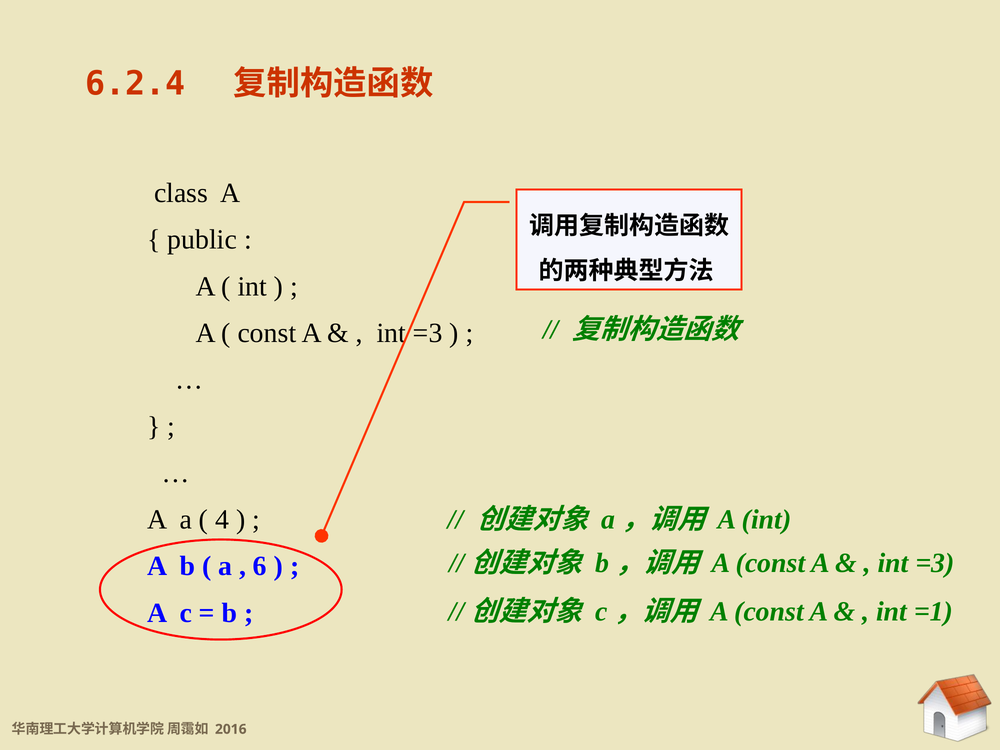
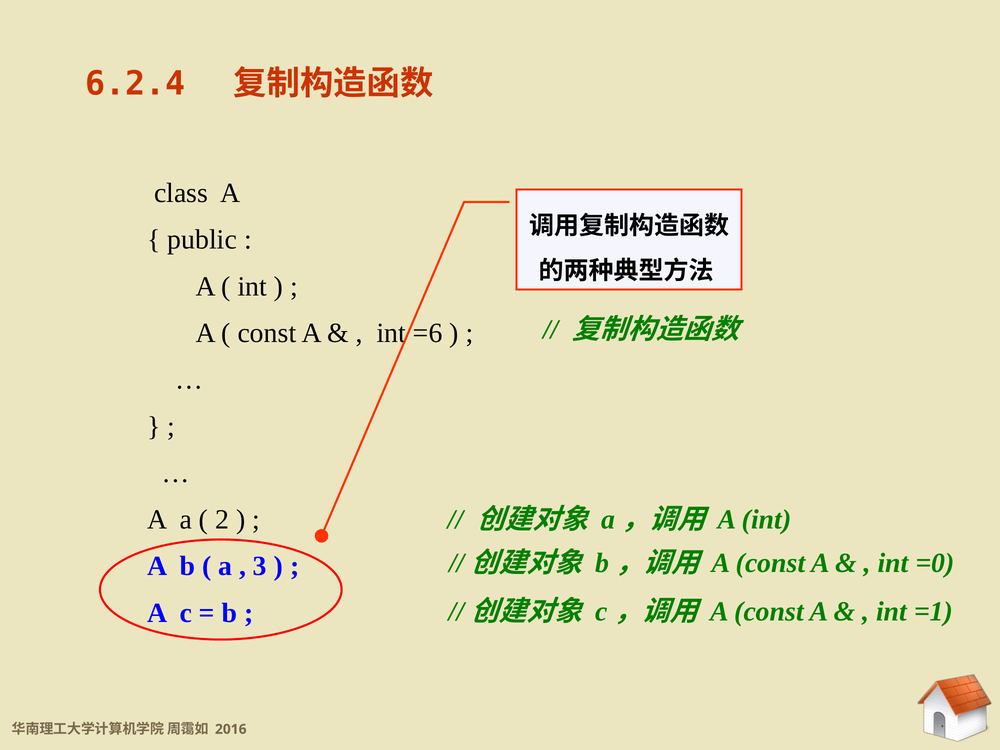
=3 at (428, 333): =3 -> =6
4: 4 -> 2
=3 at (935, 563): =3 -> =0
6: 6 -> 3
